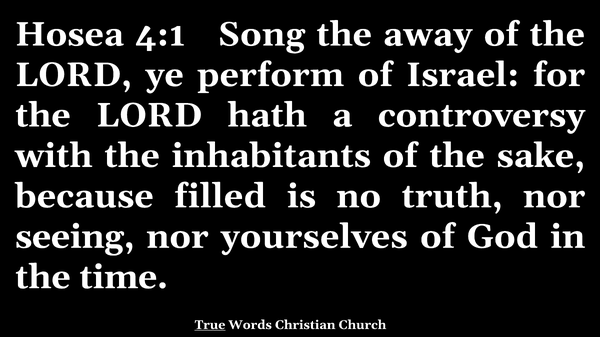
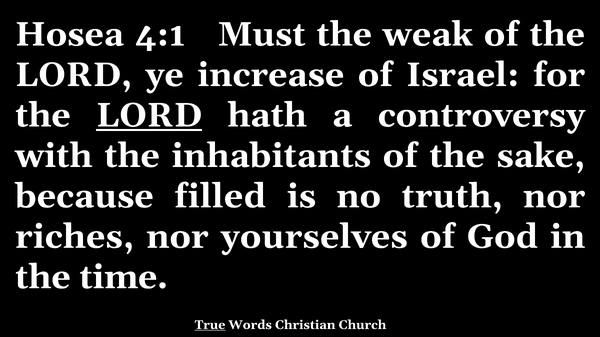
Song: Song -> Must
away: away -> weak
perform: perform -> increase
LORD at (149, 115) underline: none -> present
seeing: seeing -> riches
